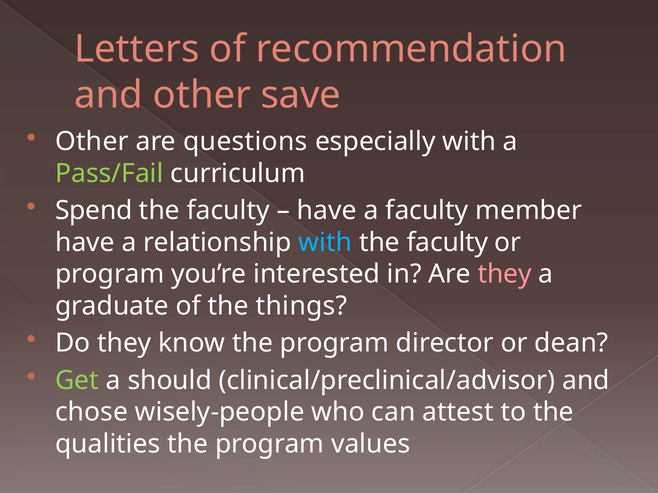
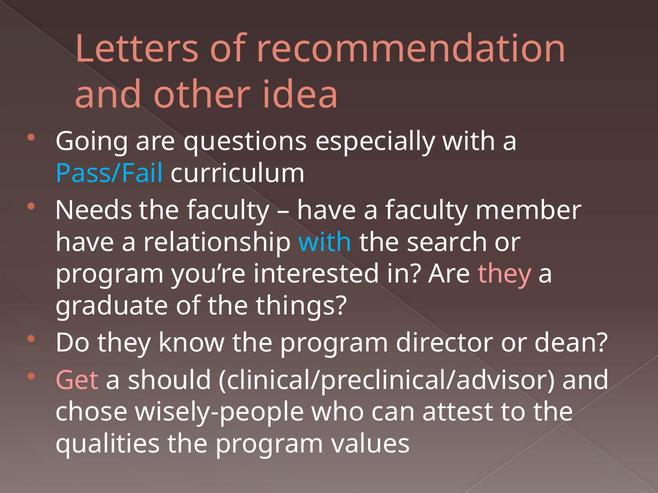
save: save -> idea
Other at (92, 142): Other -> Going
Pass/Fail colour: light green -> light blue
Spend: Spend -> Needs
faculty at (447, 243): faculty -> search
Get colour: light green -> pink
